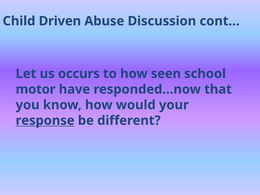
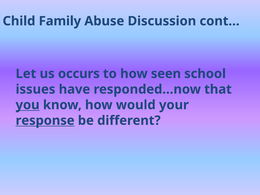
Driven: Driven -> Family
motor: motor -> issues
you underline: none -> present
